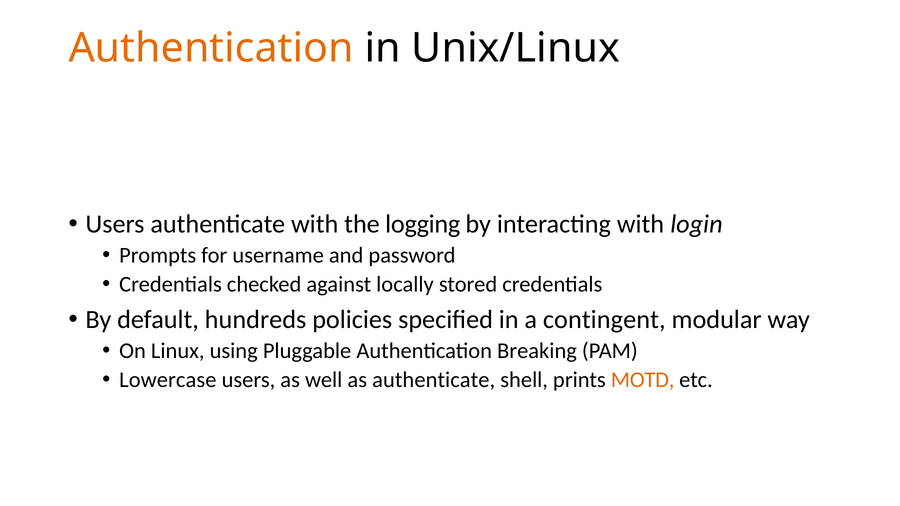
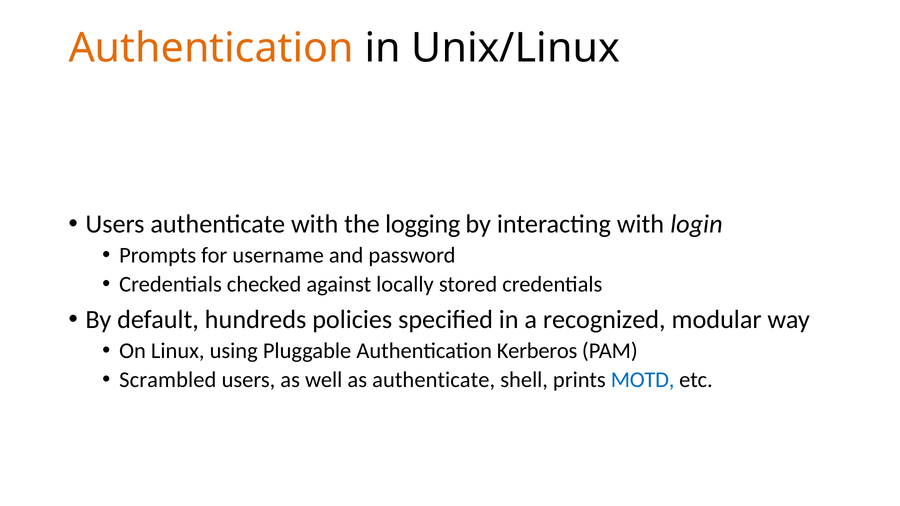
contingent: contingent -> recognized
Breaking: Breaking -> Kerberos
Lowercase: Lowercase -> Scrambled
MOTD colour: orange -> blue
